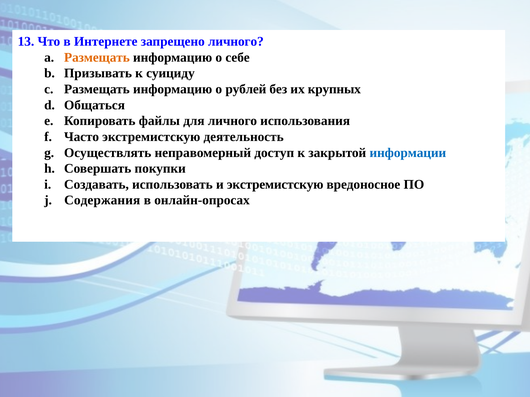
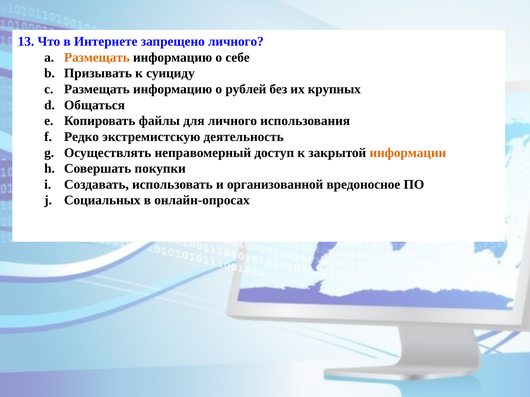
Часто: Часто -> Редко
информации colour: blue -> orange
и экстремистскую: экстремистскую -> организованной
Содержания: Содержания -> Социальных
